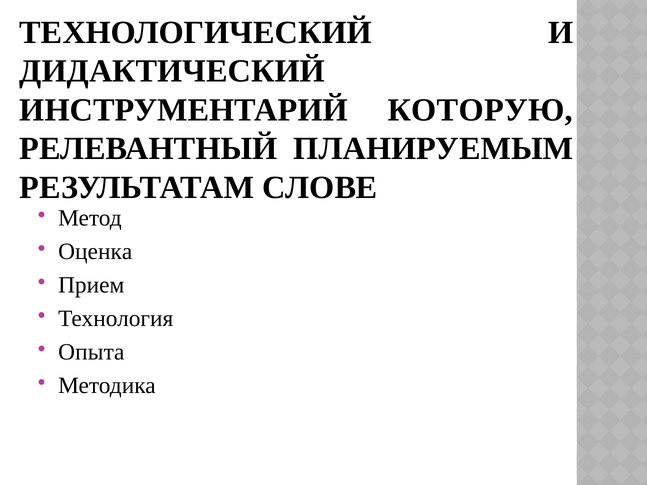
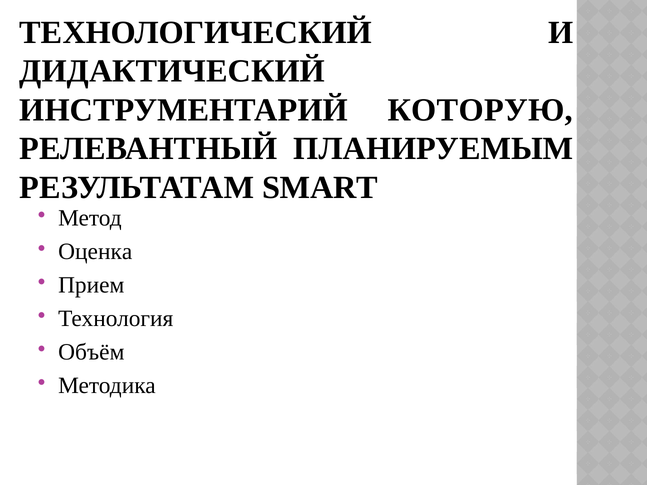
СЛОВЕ: СЛОВЕ -> SMART
Опыта: Опыта -> Объём
